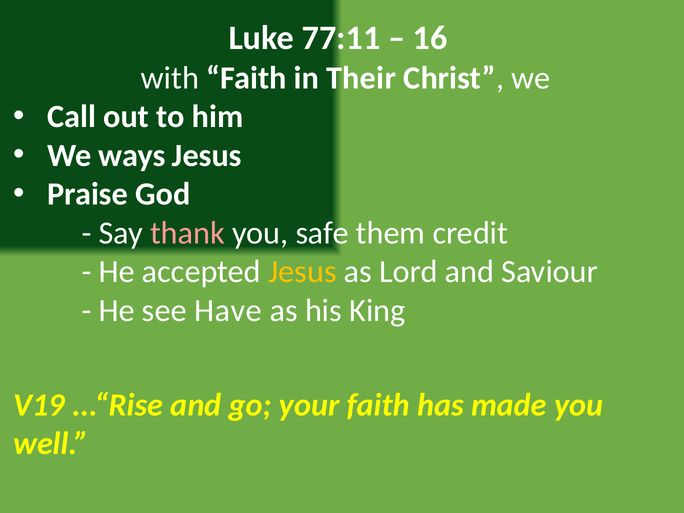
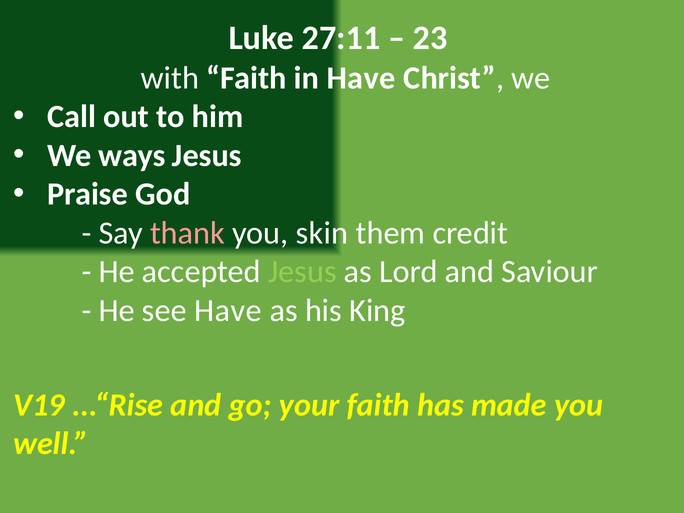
77:11: 77:11 -> 27:11
16: 16 -> 23
in Their: Their -> Have
safe: safe -> skin
Jesus at (302, 272) colour: yellow -> light green
